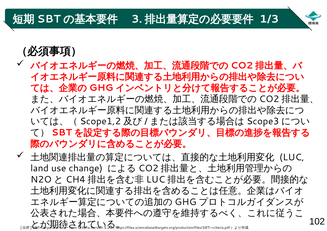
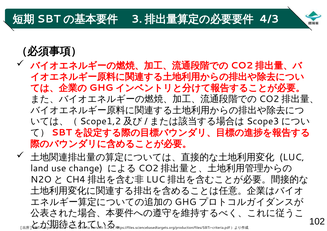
1/3: 1/3 -> 4/3
